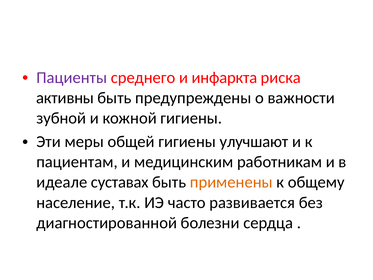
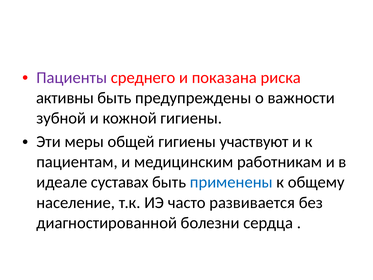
инфаркта: инфаркта -> показана
улучшают: улучшают -> участвуют
применены colour: orange -> blue
